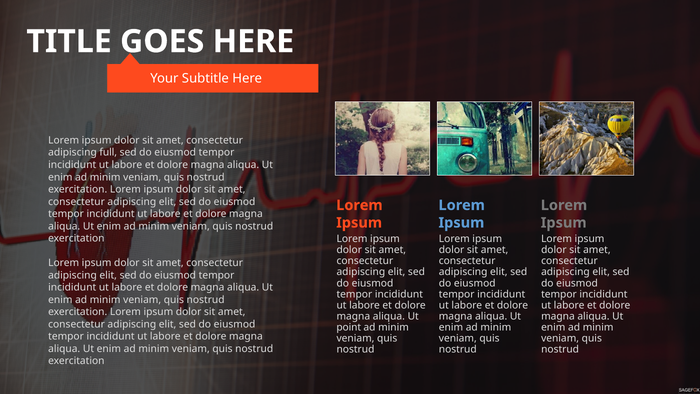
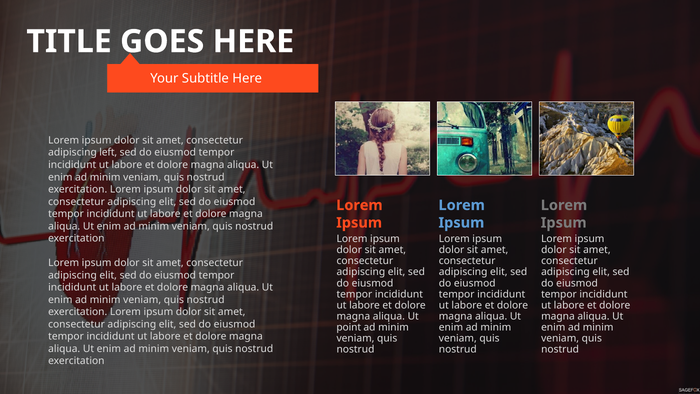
full: full -> left
